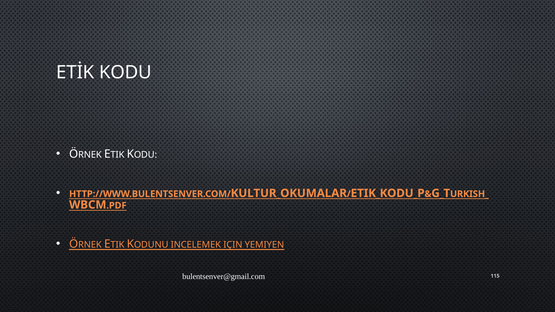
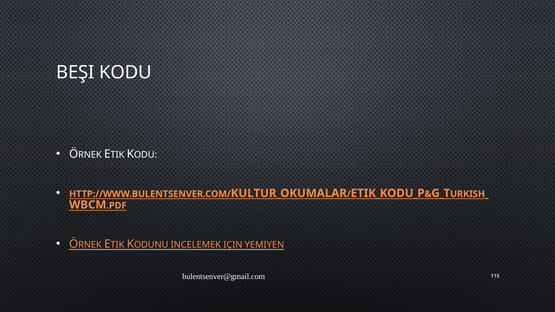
ETİK: ETİK -> BEŞI
